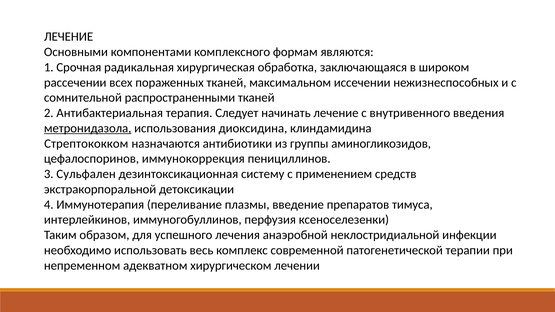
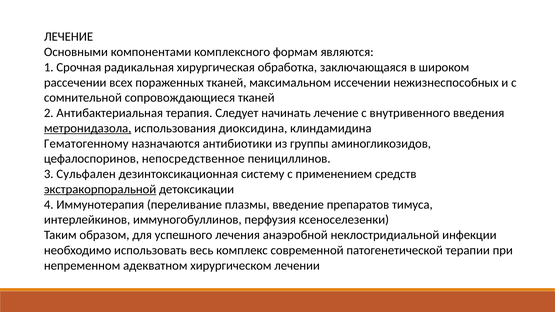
распространенными: распространенными -> сопровождающиеся
Стрептококком: Стрептококком -> Гематогенному
иммунокоррекция: иммунокоррекция -> непосредственное
экстракорпоральной underline: none -> present
